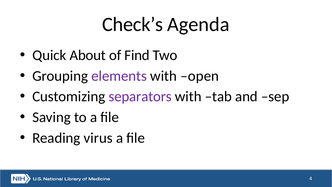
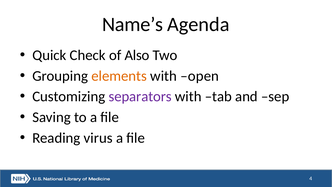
Check’s: Check’s -> Name’s
About: About -> Check
Find: Find -> Also
elements colour: purple -> orange
